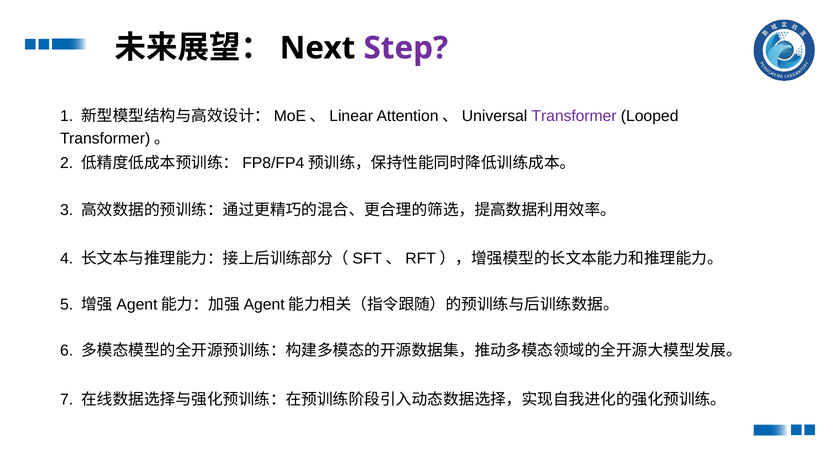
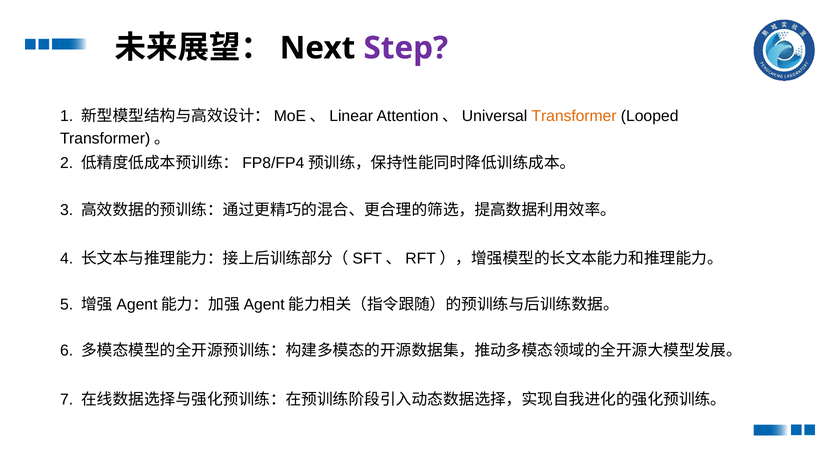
Transformer colour: purple -> orange
